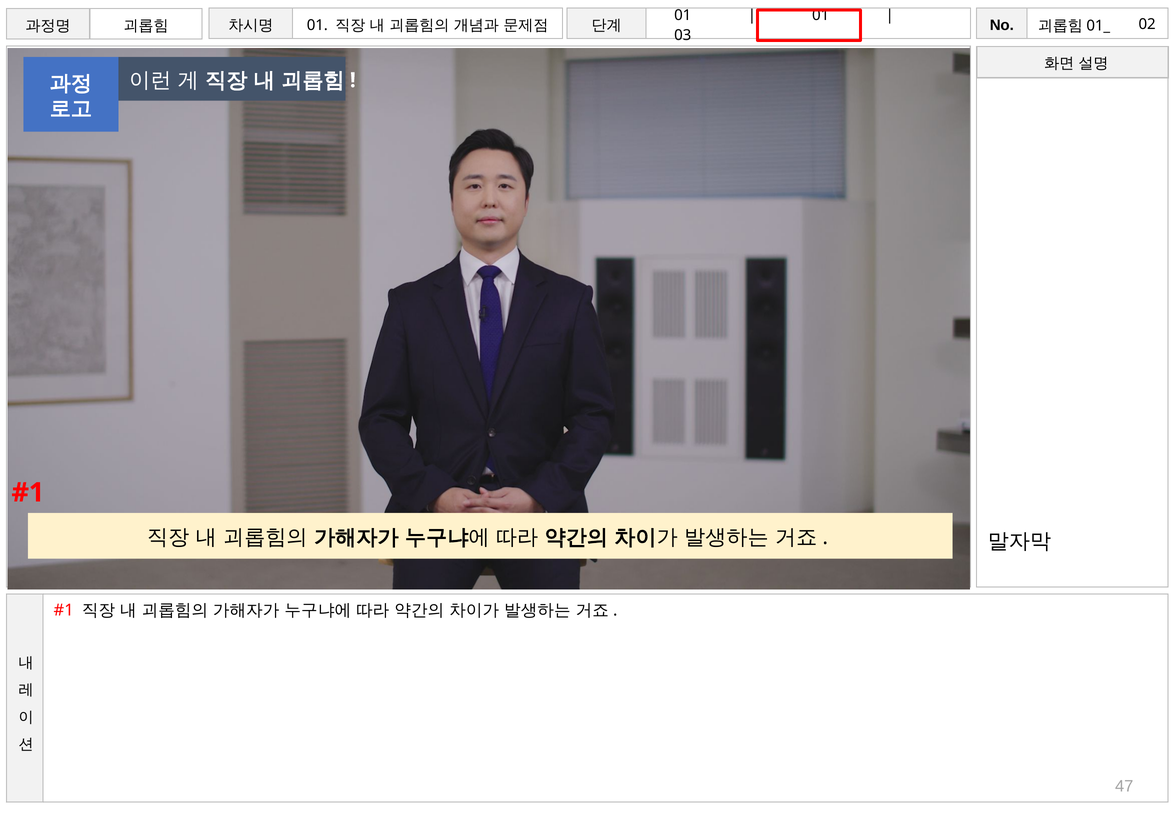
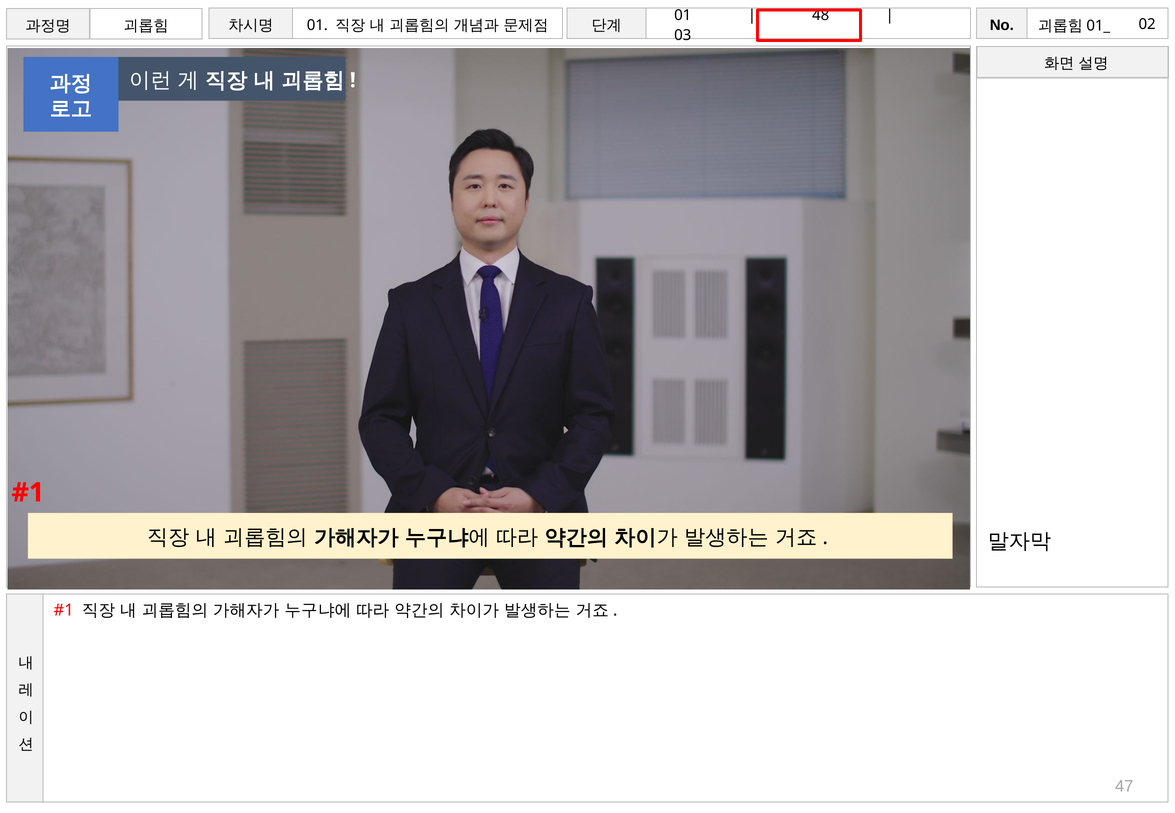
01 at (821, 15): 01 -> 48
